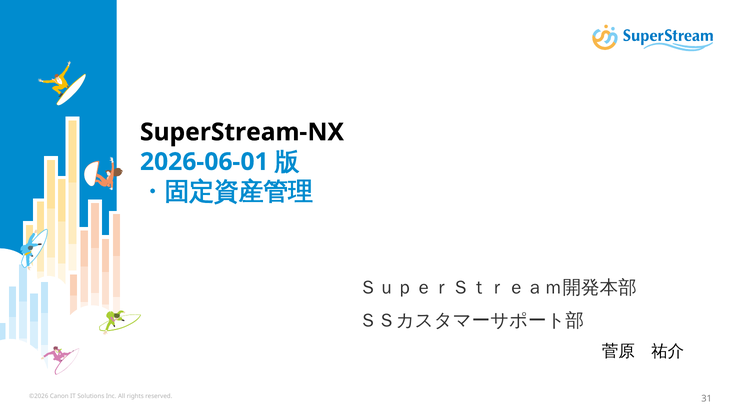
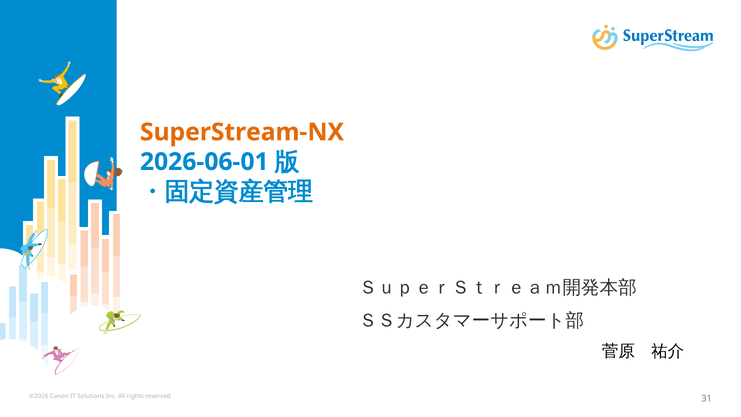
SuperStream-NX colour: black -> orange
